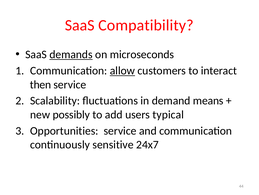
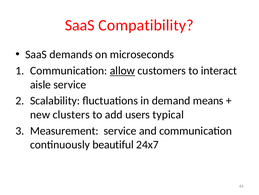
demands underline: present -> none
then: then -> aisle
possibly: possibly -> clusters
Opportunities: Opportunities -> Measurement
sensitive: sensitive -> beautiful
